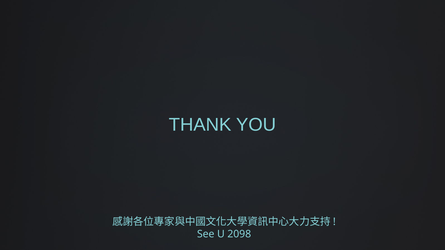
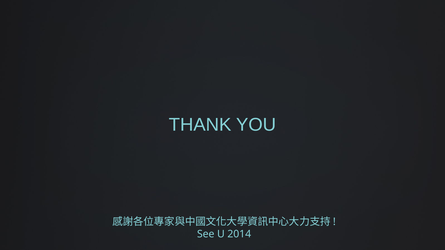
2098: 2098 -> 2014
